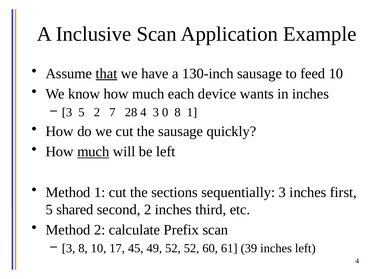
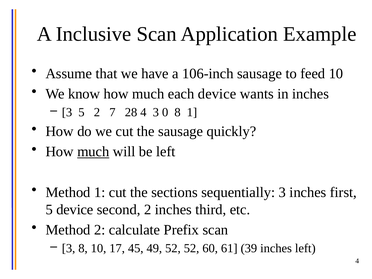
that underline: present -> none
130-inch: 130-inch -> 106-inch
5 shared: shared -> device
